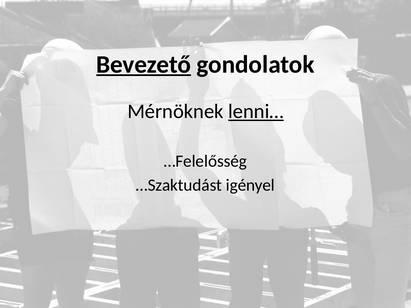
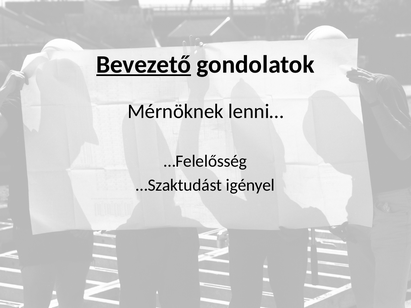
lenni… underline: present -> none
